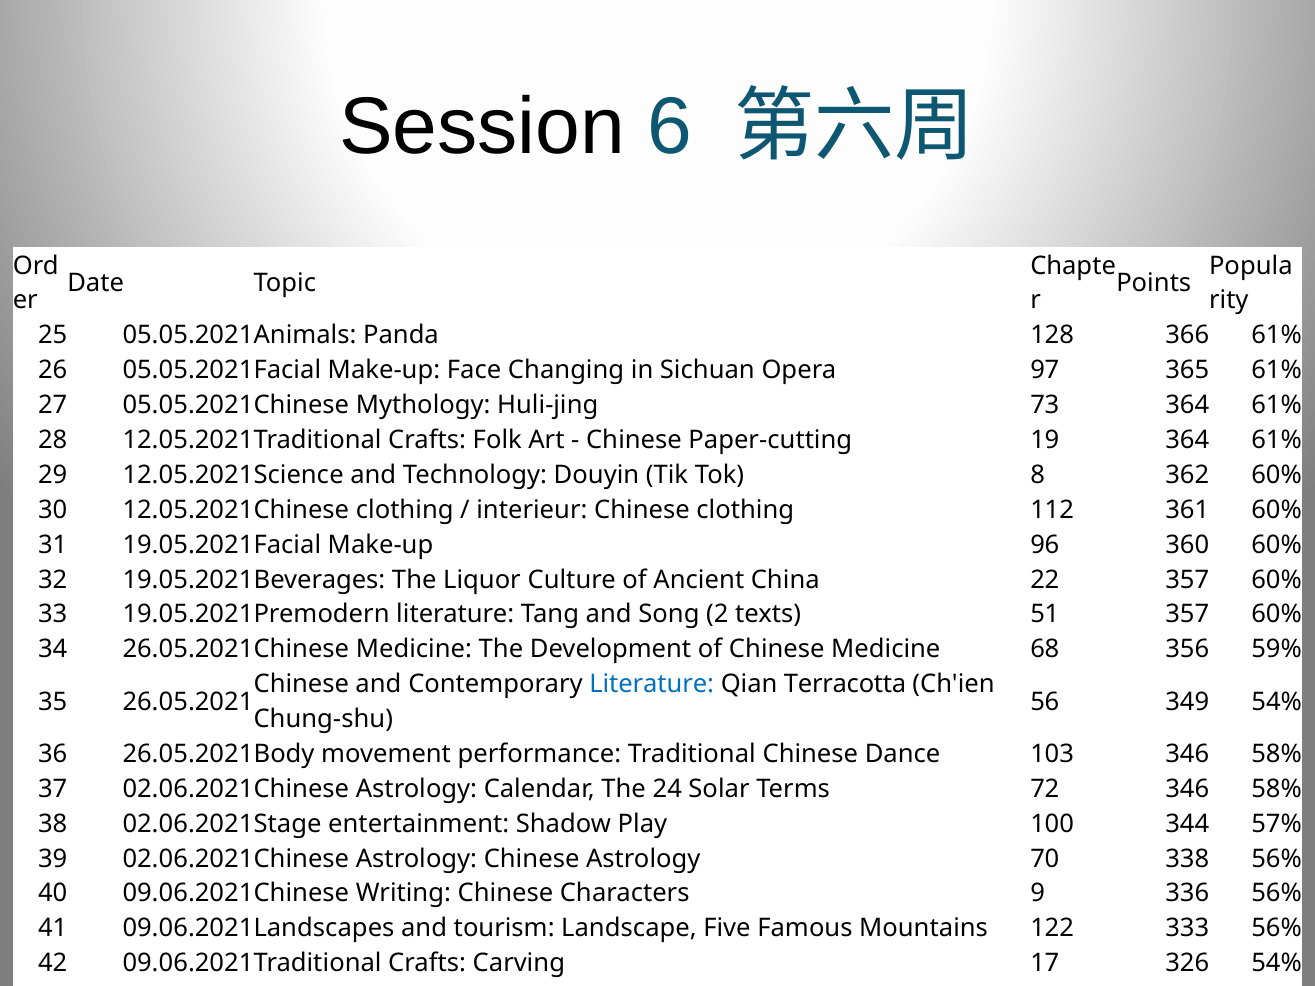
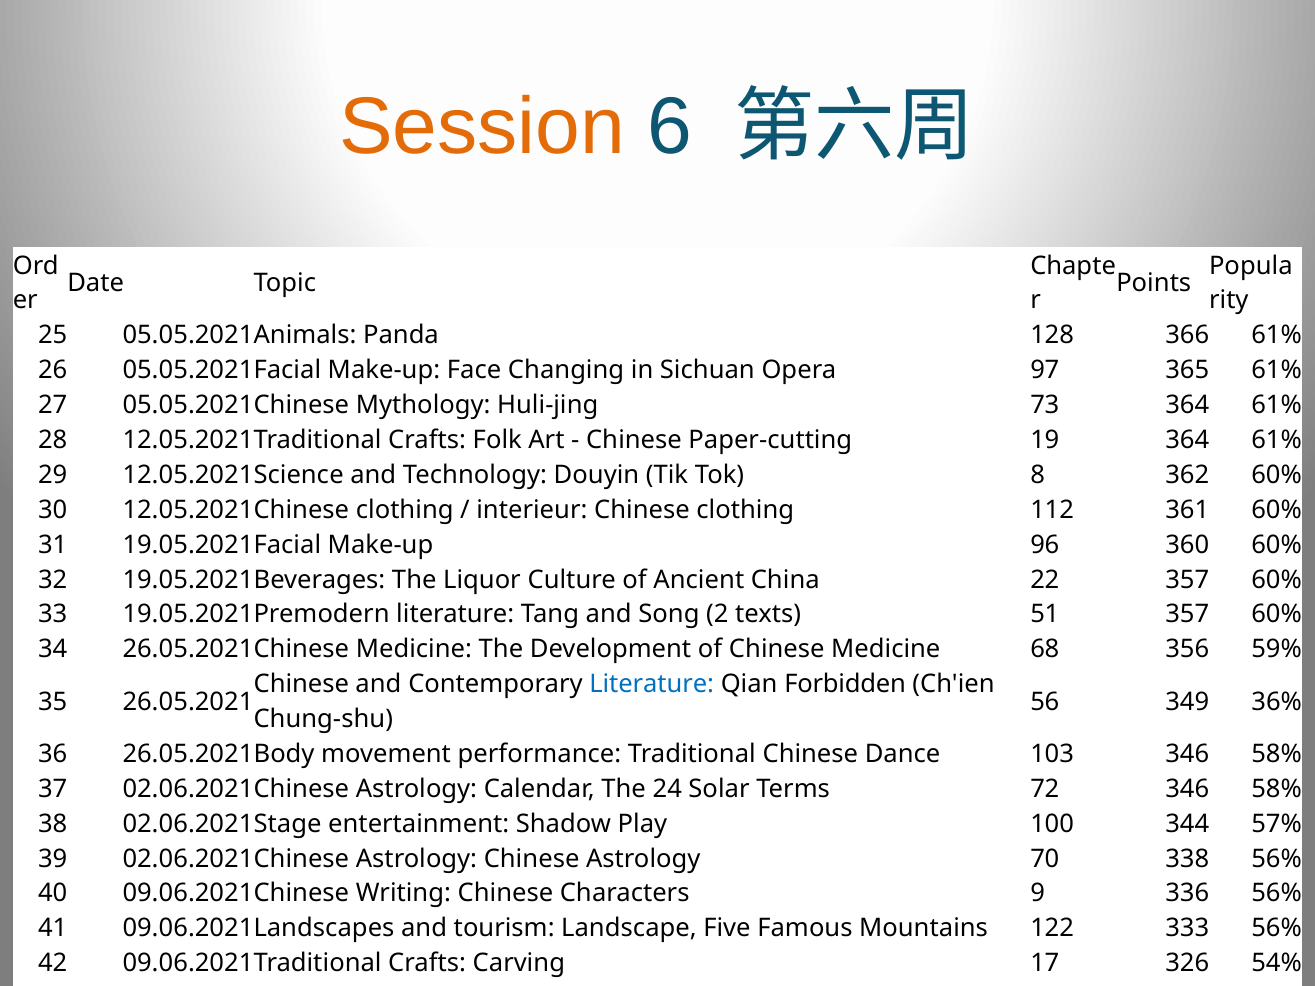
Session colour: black -> orange
Qian Terracotta: Terracotta -> Forbidden
349 54%: 54% -> 36%
